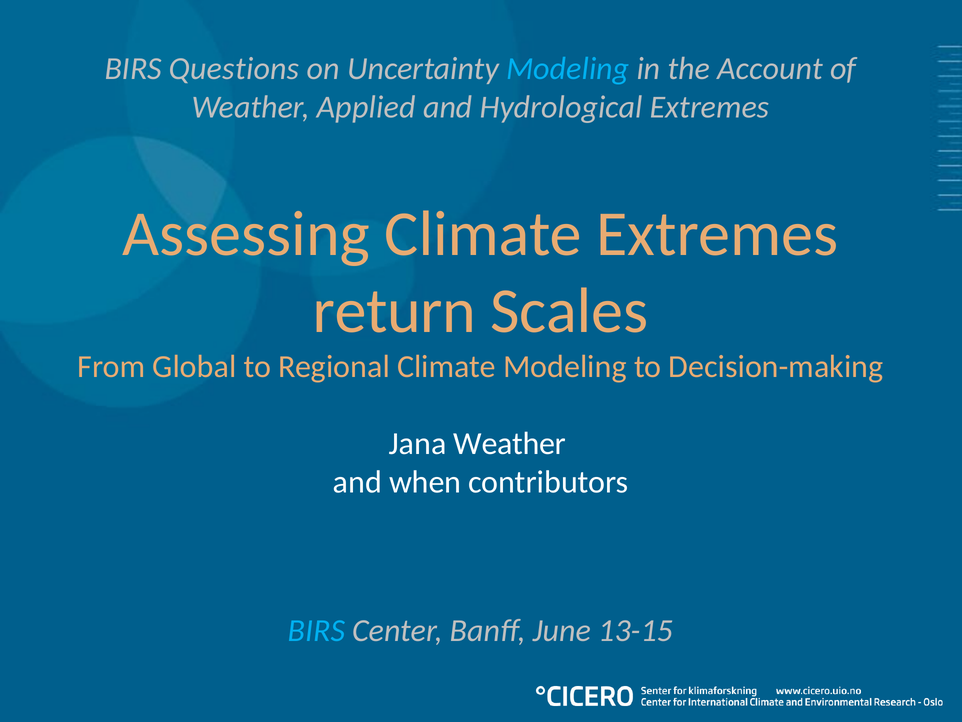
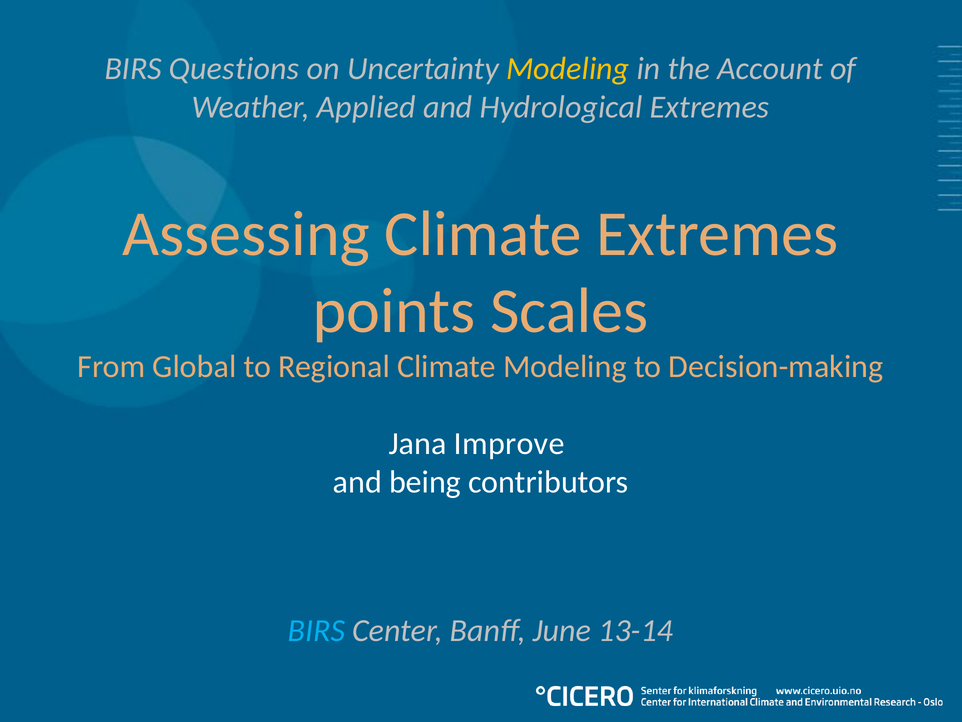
Modeling at (568, 69) colour: light blue -> yellow
return: return -> points
Jana Weather: Weather -> Improve
when: when -> being
13-15: 13-15 -> 13-14
